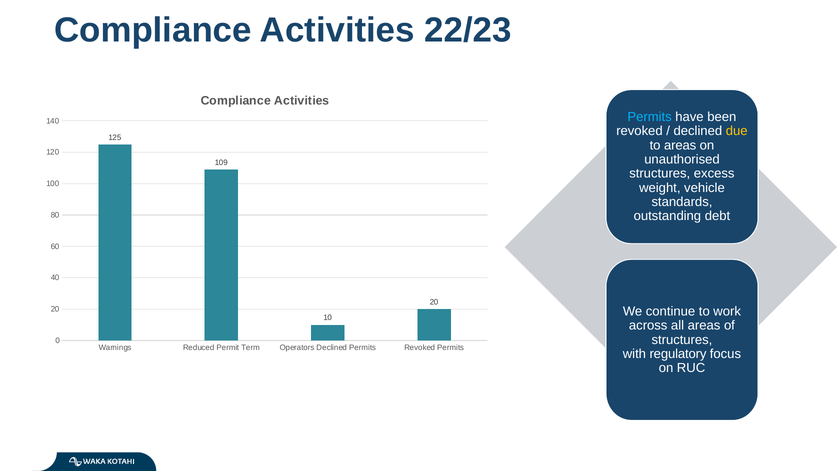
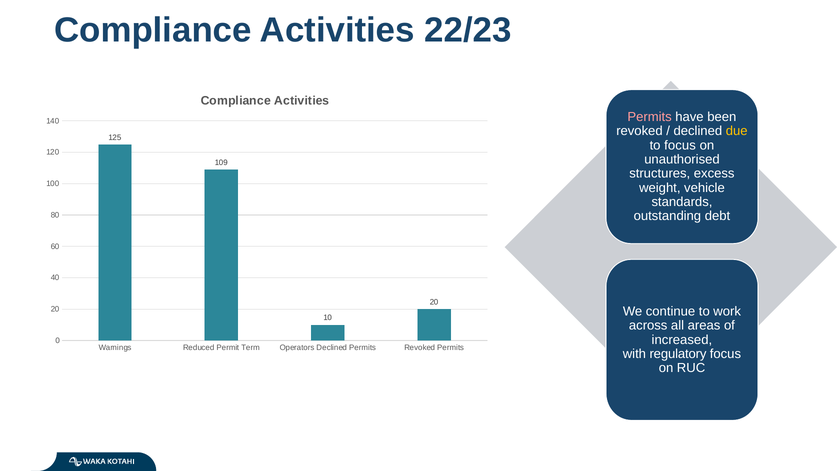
Permits at (650, 117) colour: light blue -> pink
to areas: areas -> focus
structures at (682, 340): structures -> increased
